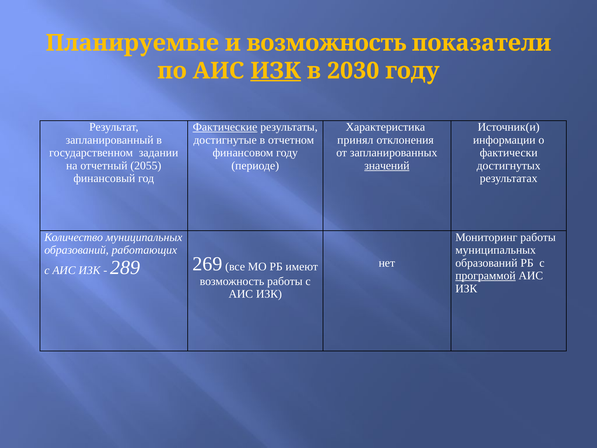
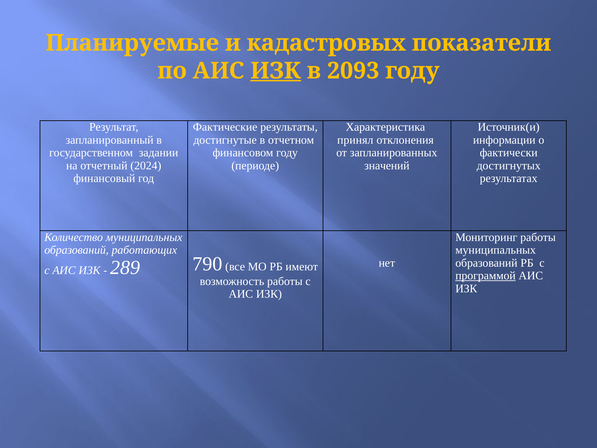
и возможность: возможность -> кадастровых
2030: 2030 -> 2093
Фактические underline: present -> none
2055: 2055 -> 2024
значений underline: present -> none
269: 269 -> 790
